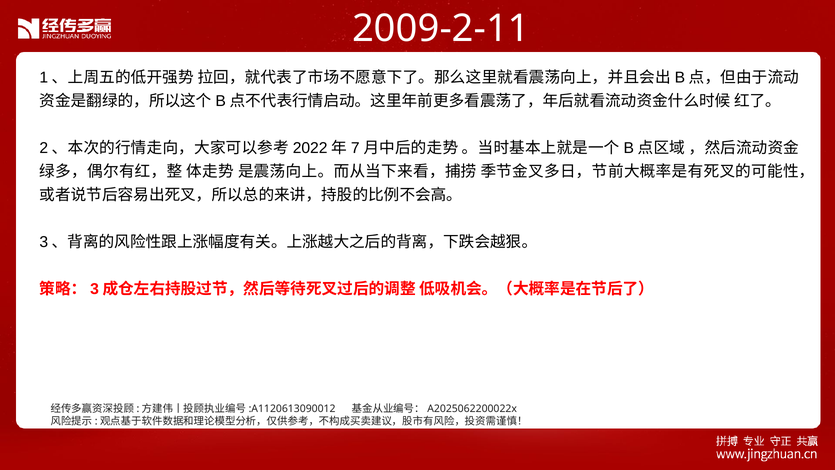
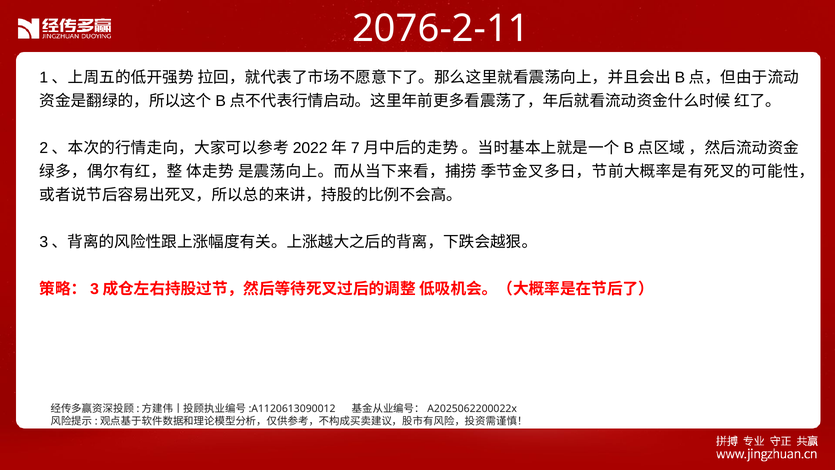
2009-2-11: 2009-2-11 -> 2076-2-11
